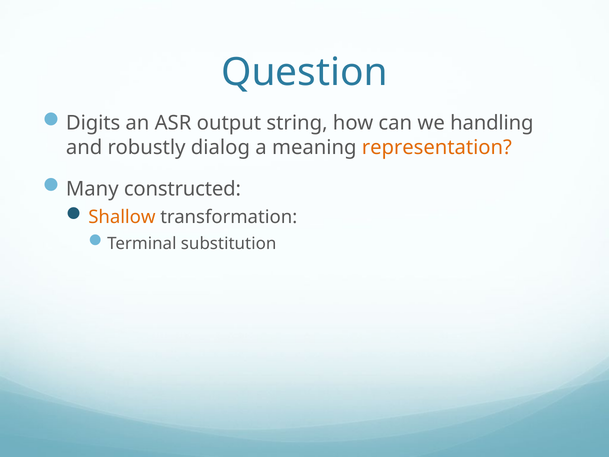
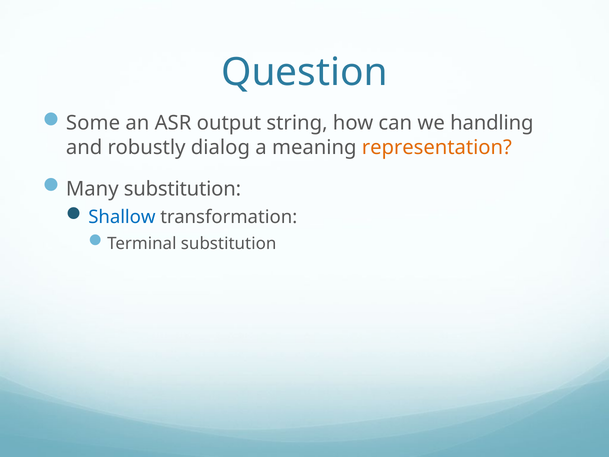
Digits: Digits -> Some
Many constructed: constructed -> substitution
Shallow colour: orange -> blue
